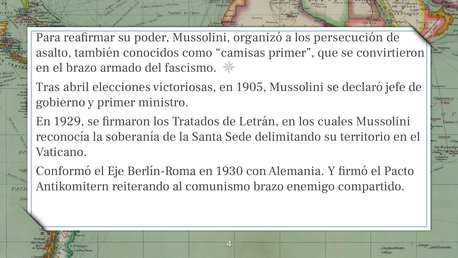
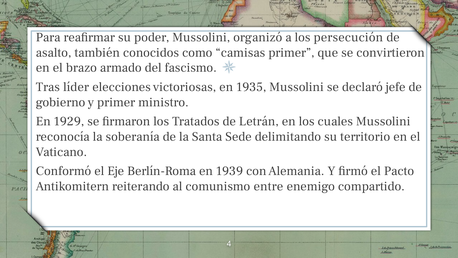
abril: abril -> líder
1905: 1905 -> 1935
1930: 1930 -> 1939
comunismo brazo: brazo -> entre
